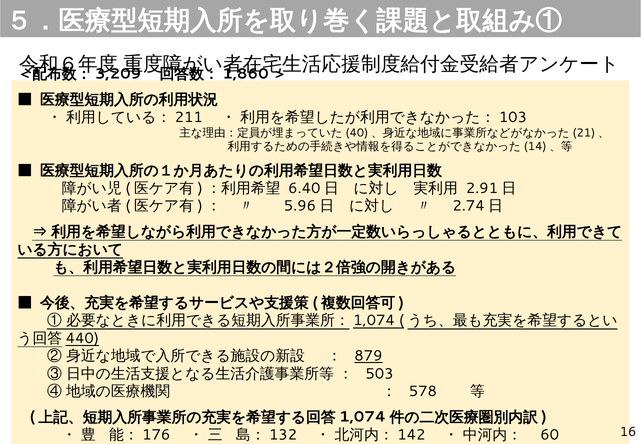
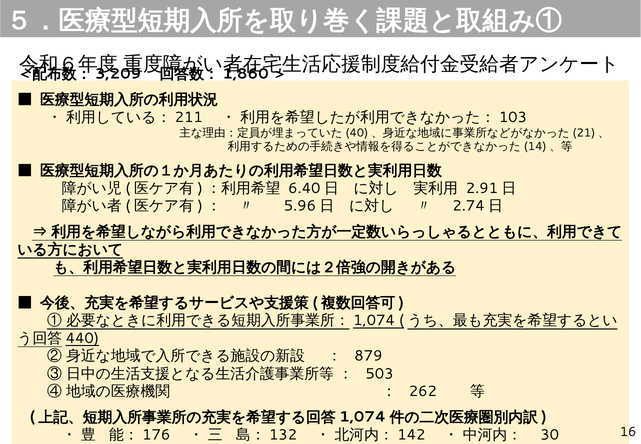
879 underline: present -> none
578: 578 -> 262
60: 60 -> 30
